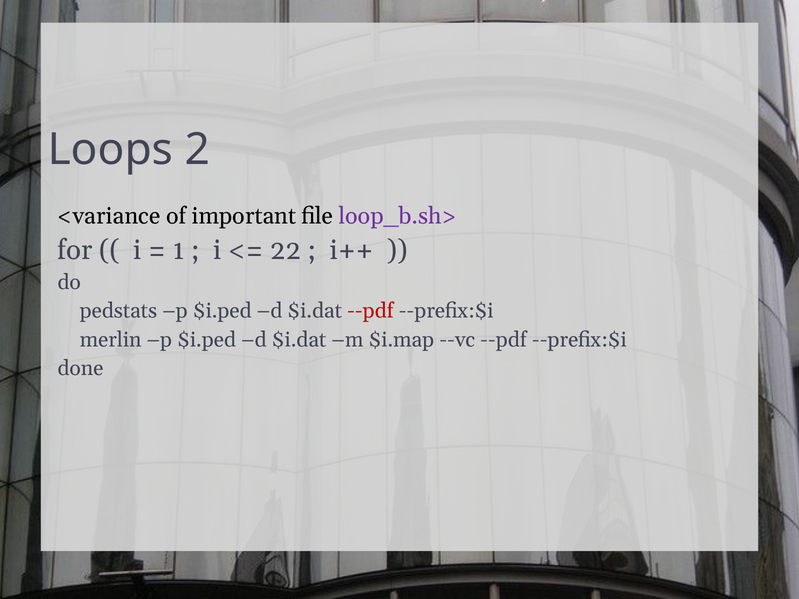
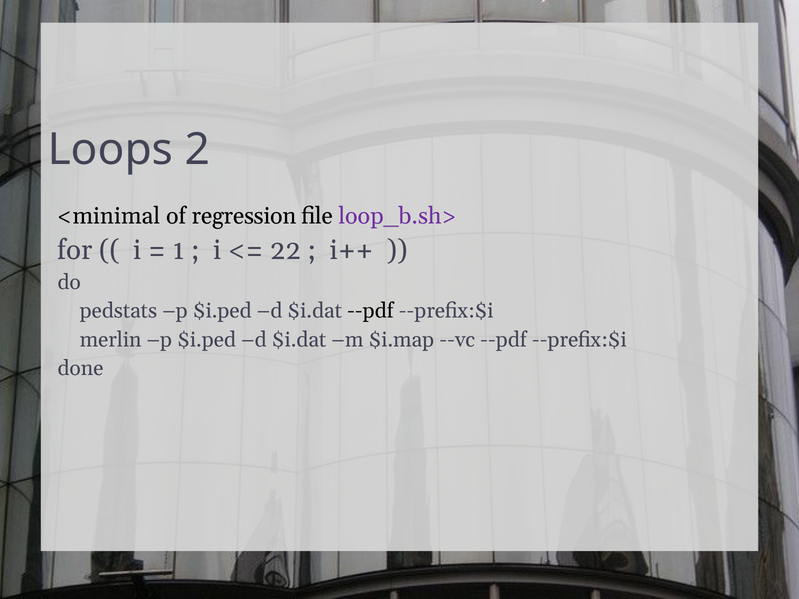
<variance: <variance -> <minimal
important: important -> regression
--pdf at (370, 311) colour: red -> black
